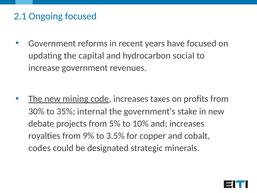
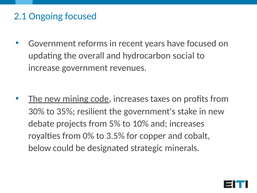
capital: capital -> overall
internal: internal -> resilient
9%: 9% -> 0%
codes: codes -> below
